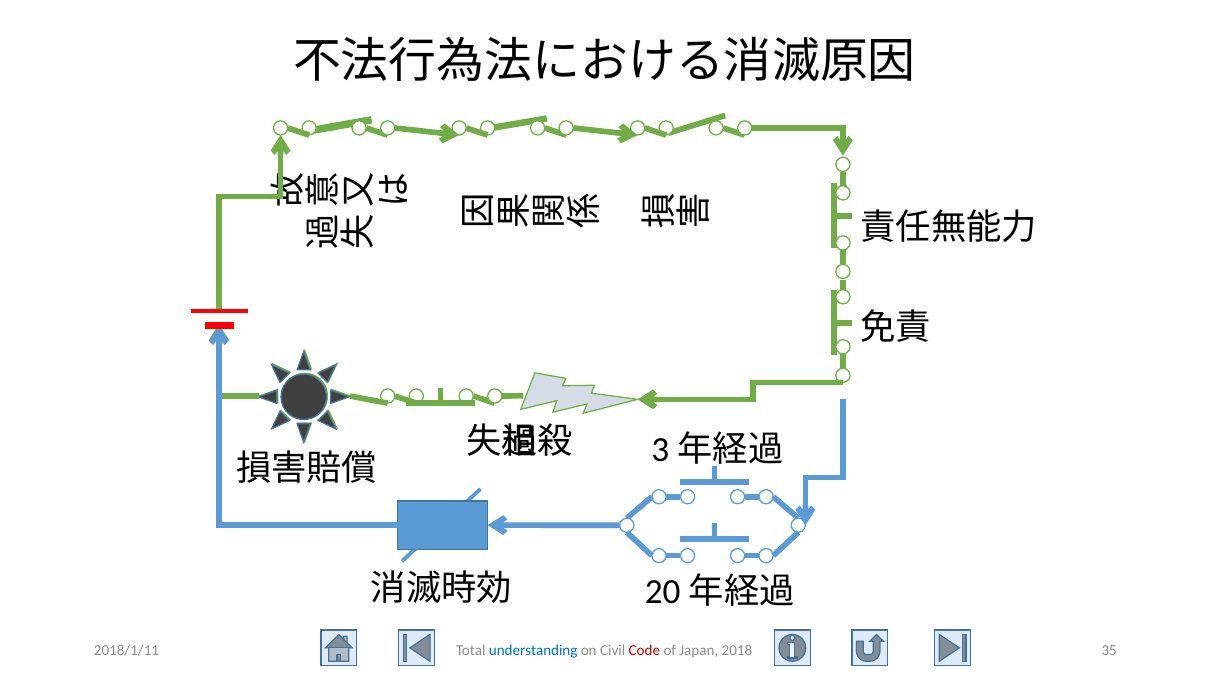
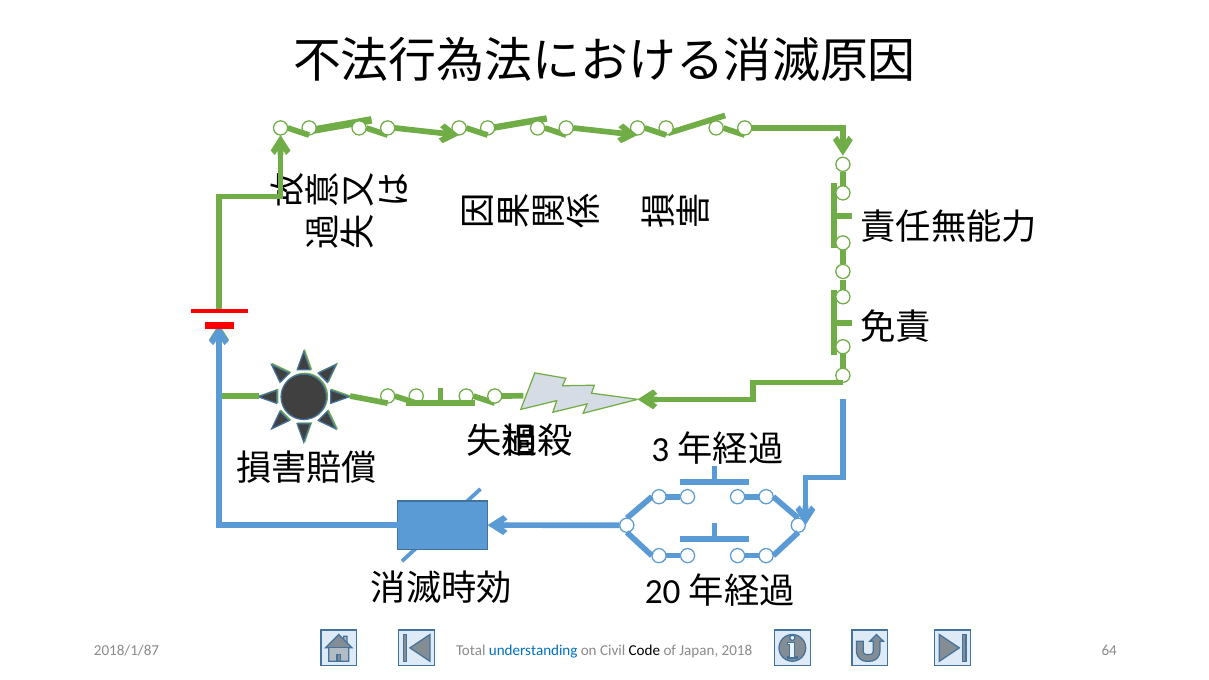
2018/1/11: 2018/1/11 -> 2018/1/87
Code colour: red -> black
35: 35 -> 64
